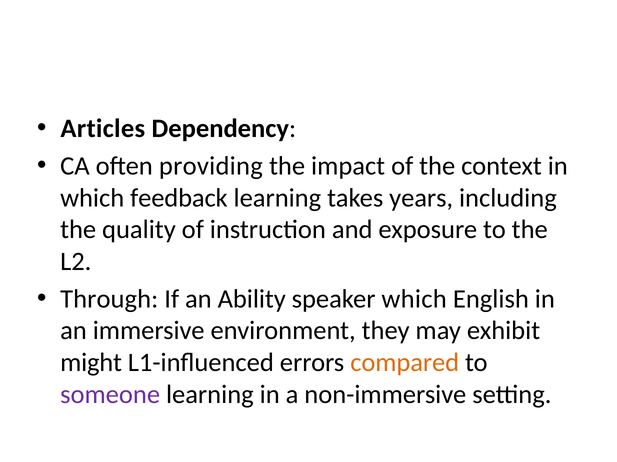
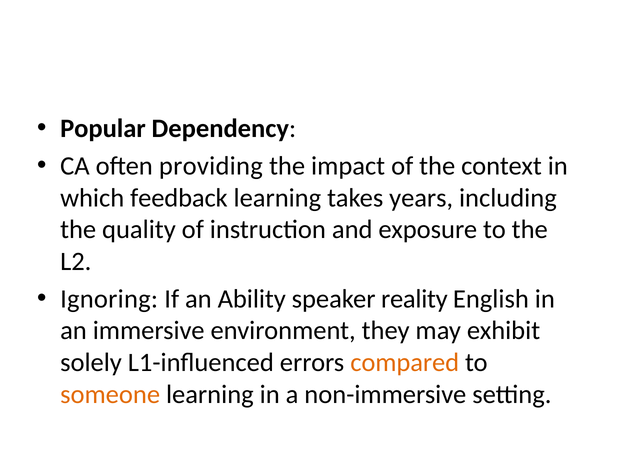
Articles: Articles -> Popular
Through: Through -> Ignoring
speaker which: which -> reality
might: might -> solely
someone colour: purple -> orange
